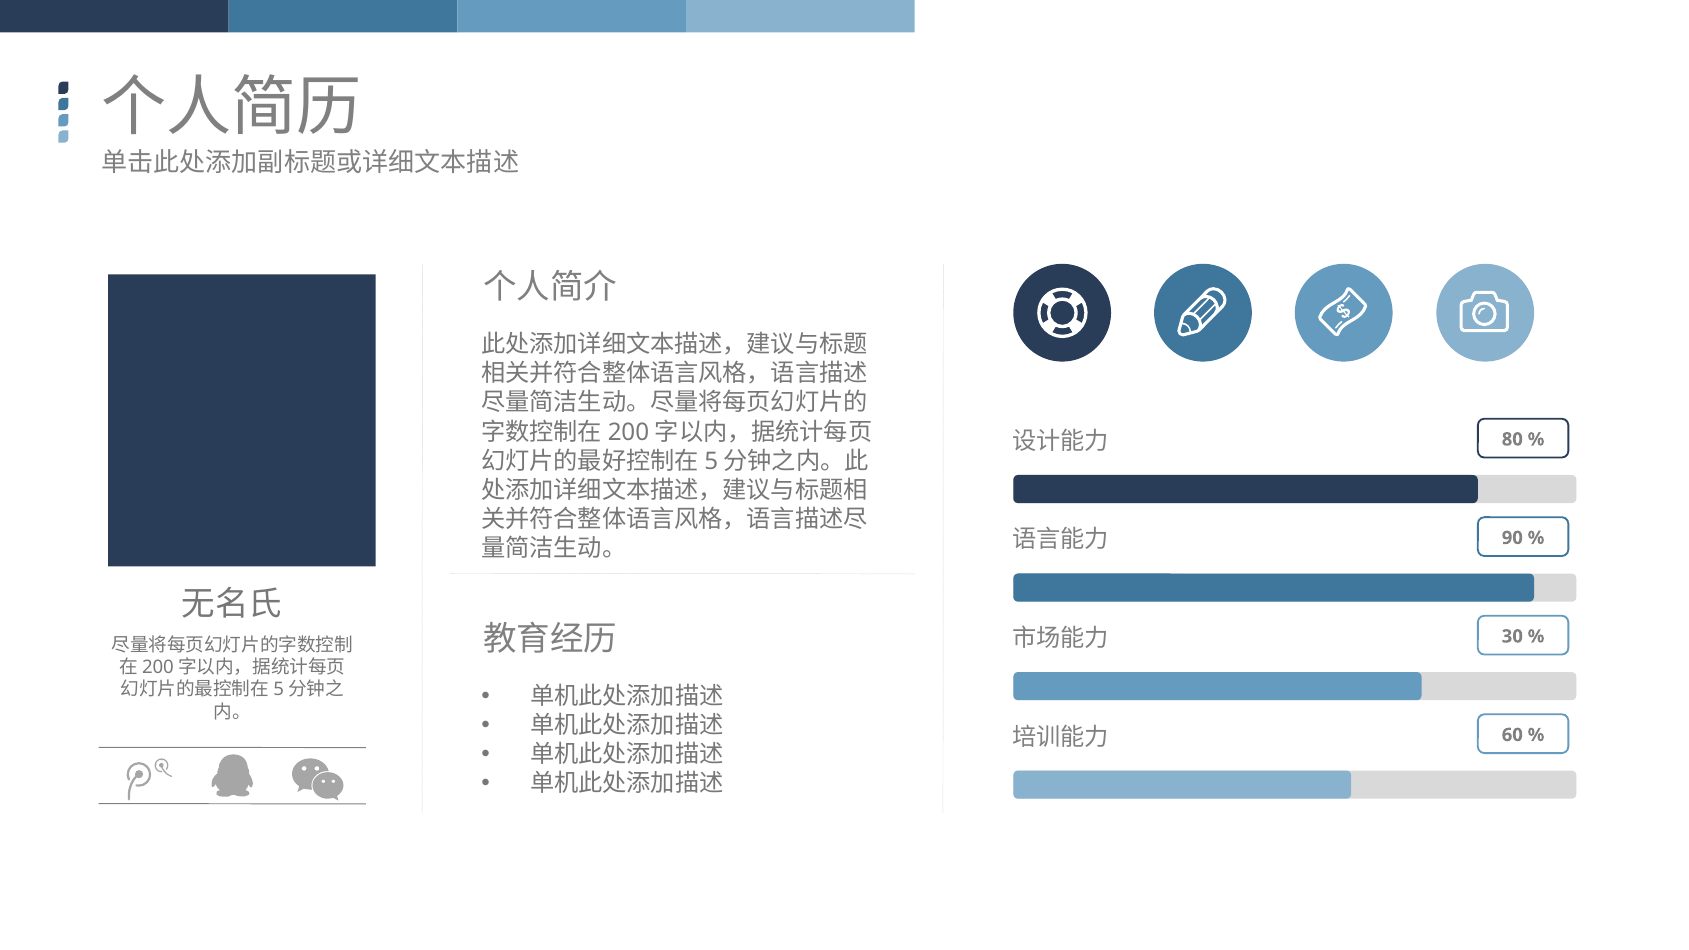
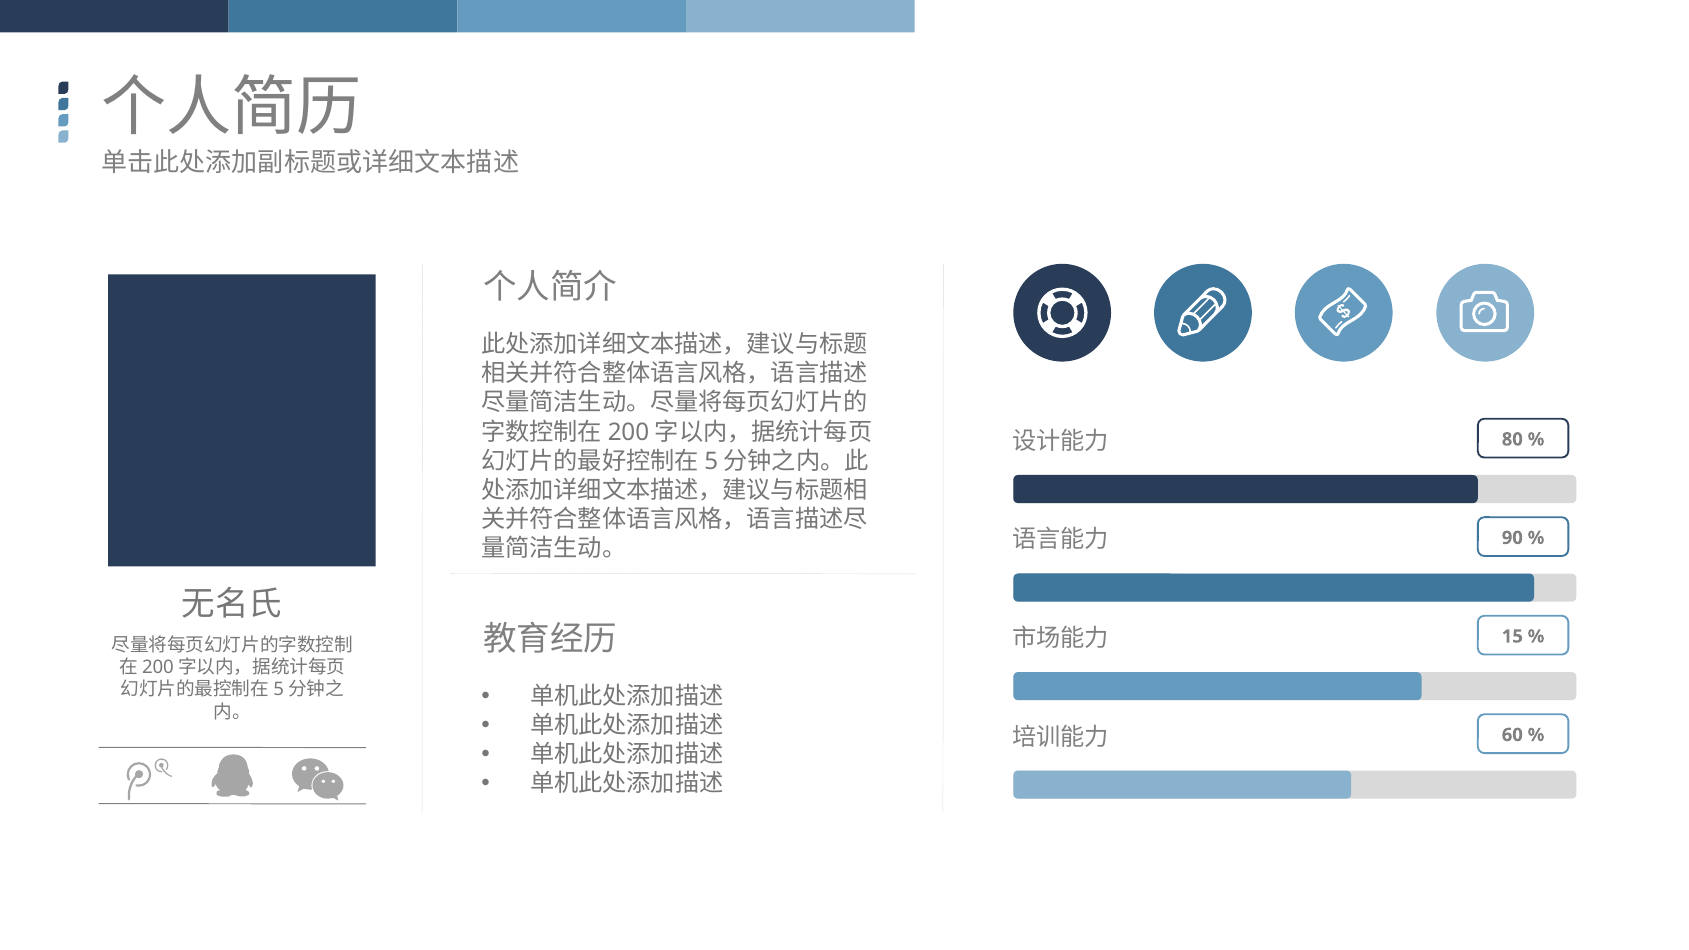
30: 30 -> 15
